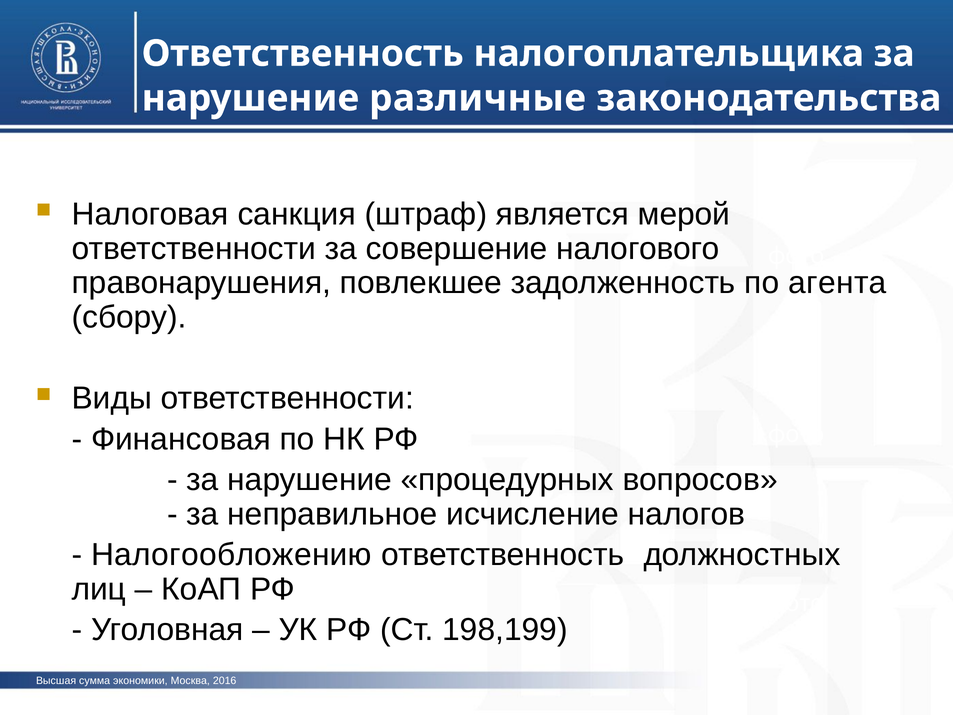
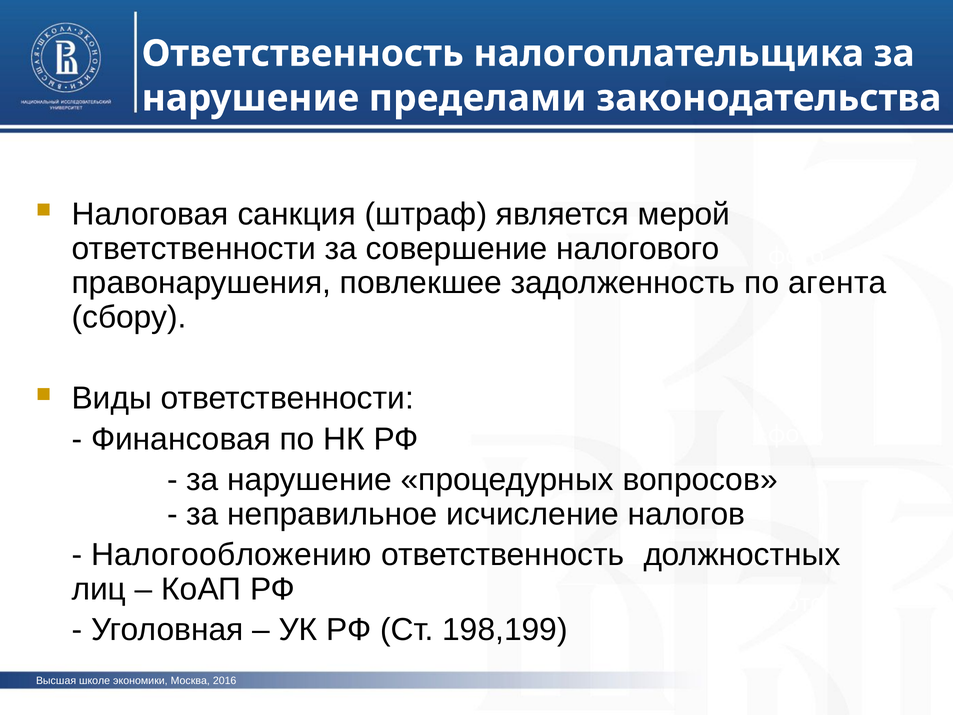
различные: различные -> пределами
сумма: сумма -> школе
